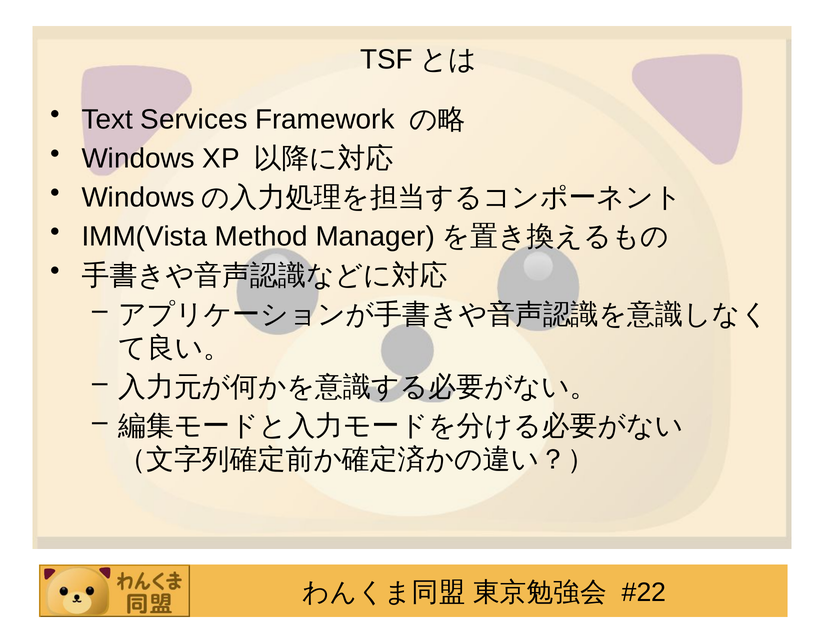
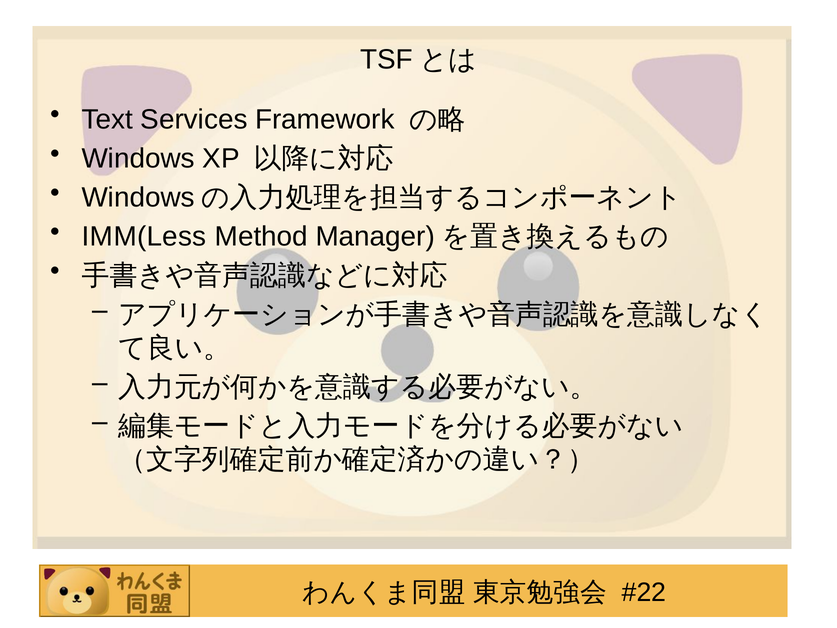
IMM(Vista: IMM(Vista -> IMM(Less
